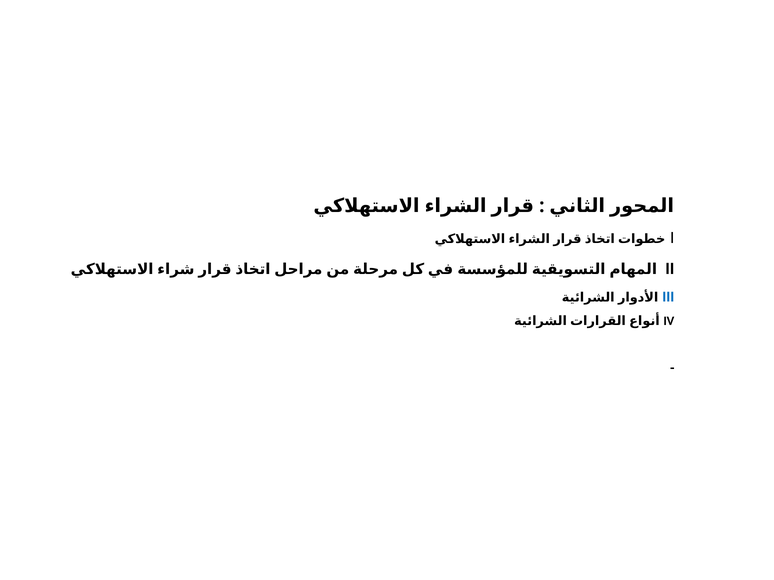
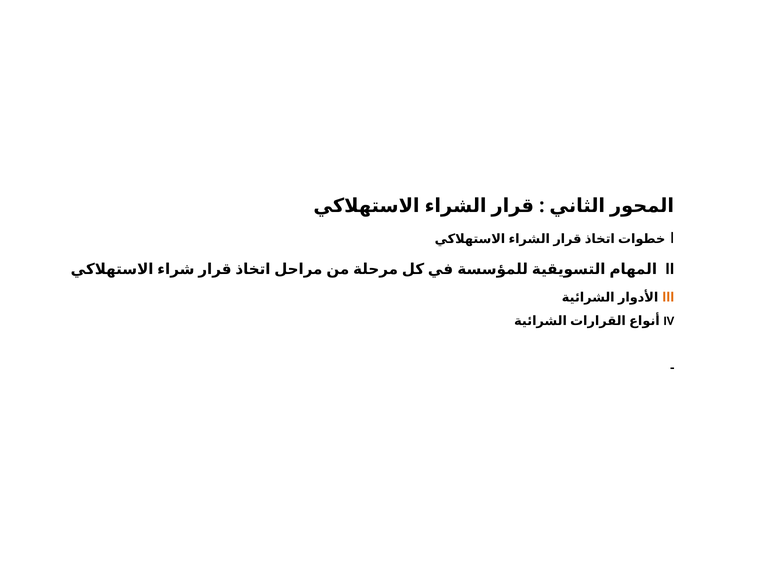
III colour: blue -> orange
